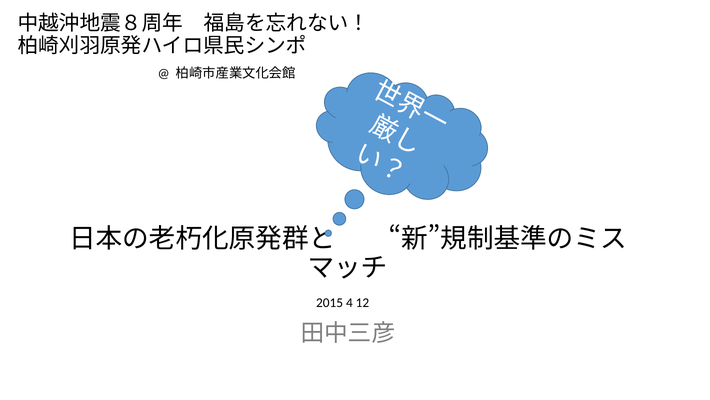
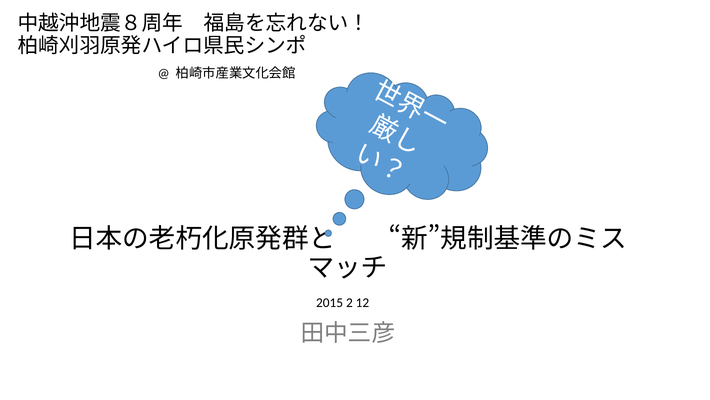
4: 4 -> 2
